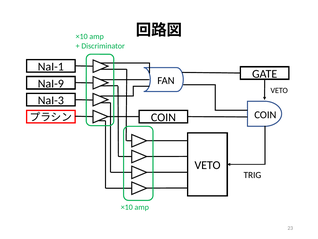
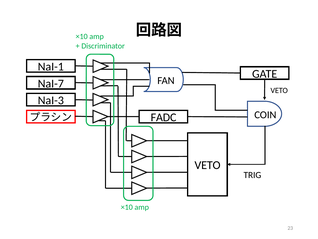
NaI-9: NaI-9 -> NaI-7
COIN at (163, 117): COIN -> FADC
